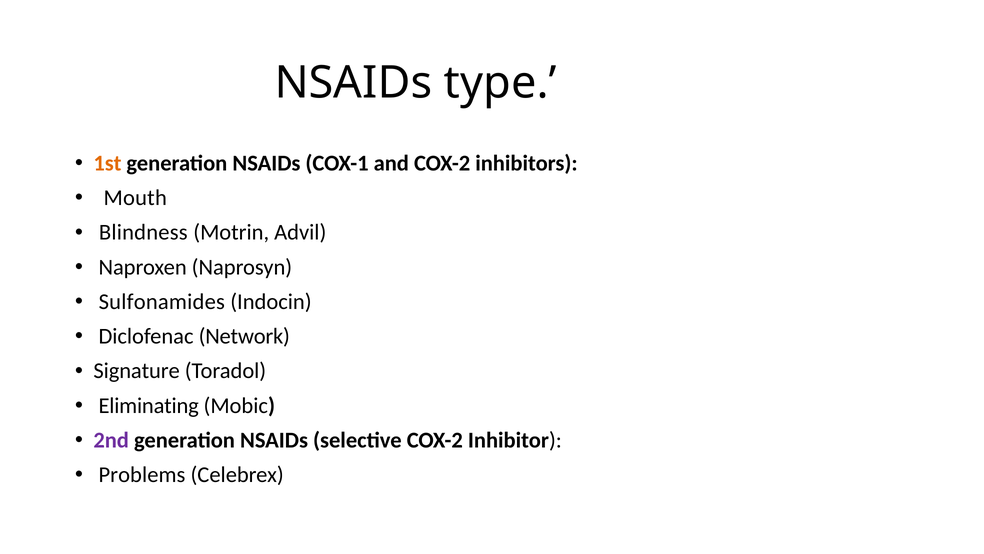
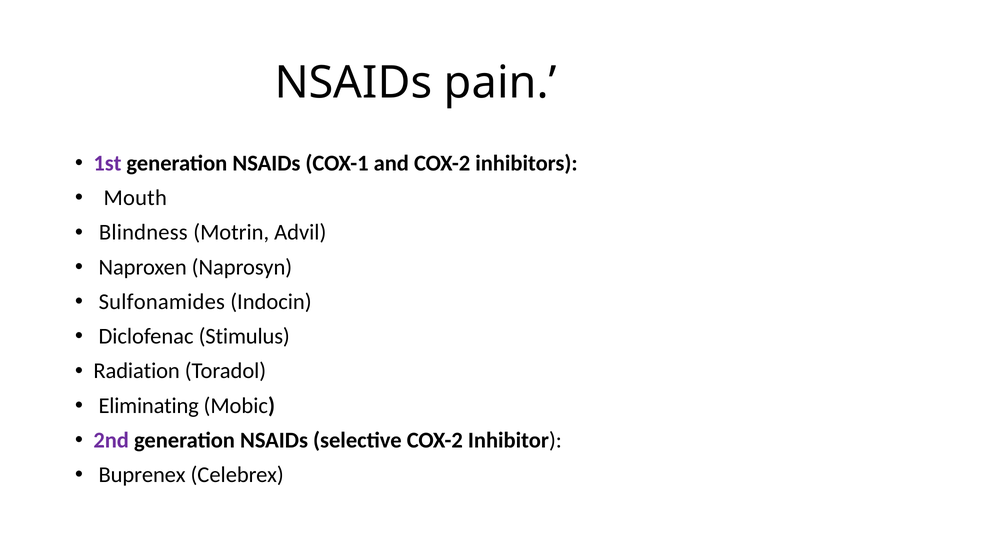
type: type -> pain
1st colour: orange -> purple
Network: Network -> Stimulus
Signature: Signature -> Radiation
Problems: Problems -> Buprenex
